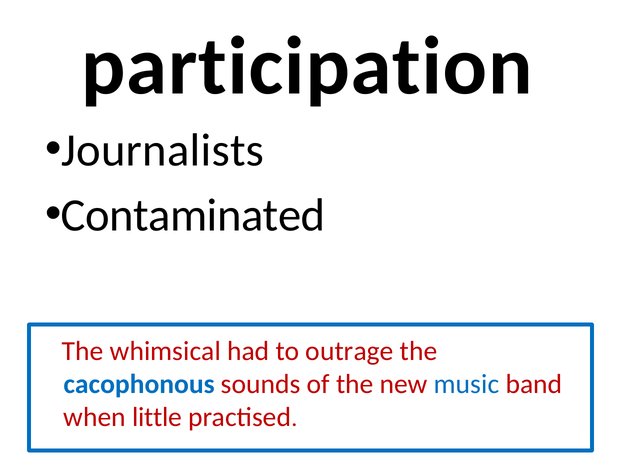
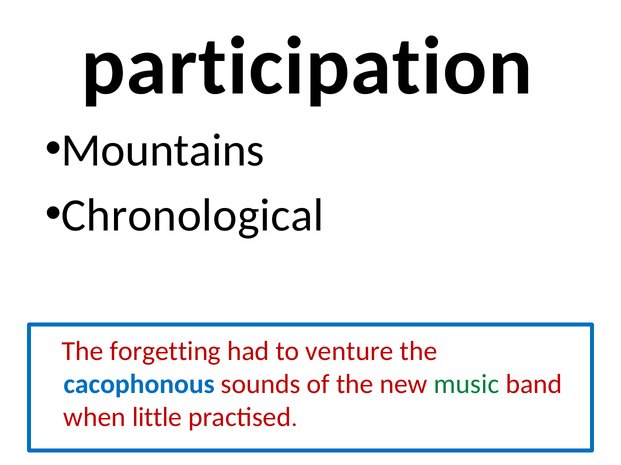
Journalists: Journalists -> Mountains
Contaminated: Contaminated -> Chronological
whimsical: whimsical -> forgetting
outrage: outrage -> venture
music colour: blue -> green
